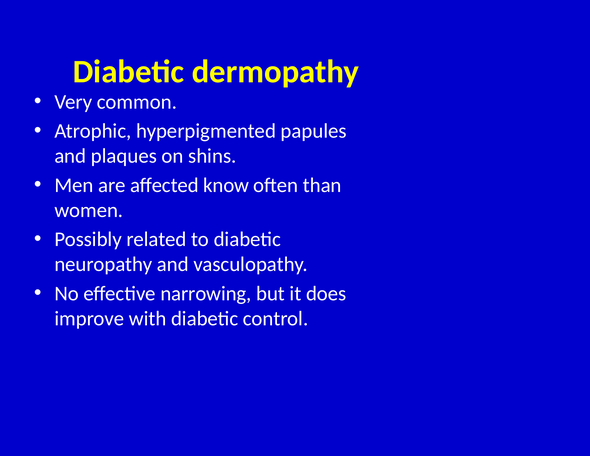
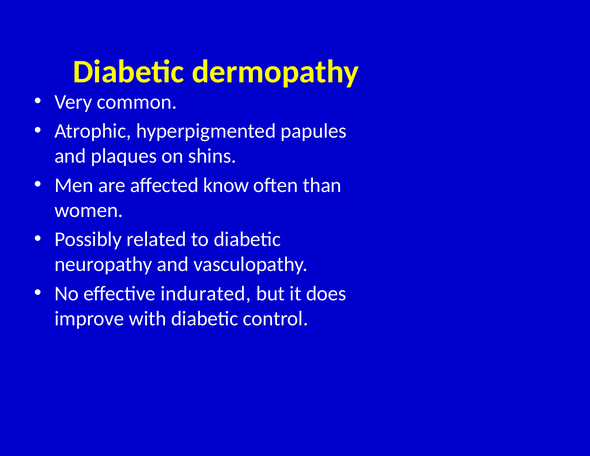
narrowing: narrowing -> indurated
